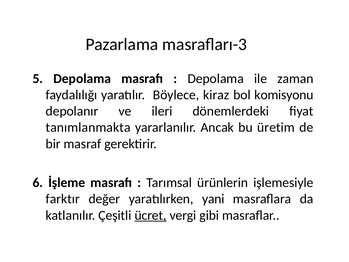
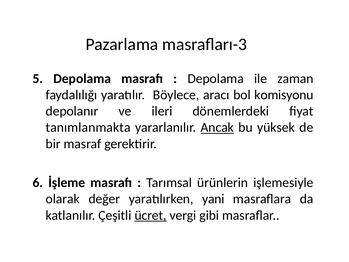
kiraz: kiraz -> aracı
Ancak underline: none -> present
üretim: üretim -> yüksek
farktır: farktır -> olarak
